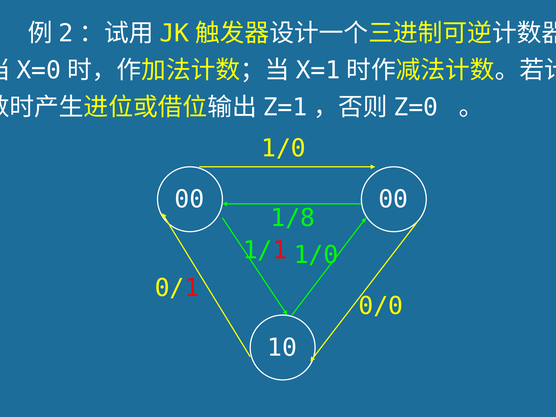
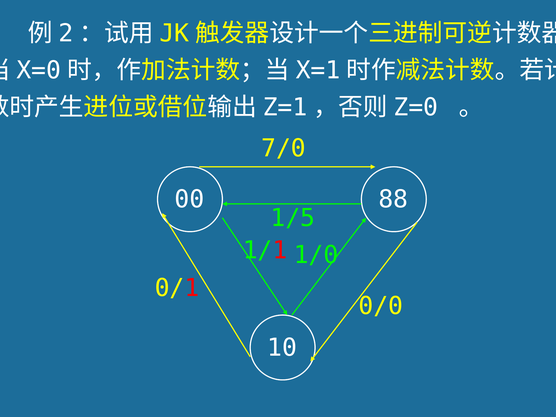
1/0 at (284, 148): 1/0 -> 7/0
00 00: 00 -> 88
1/8: 1/8 -> 1/5
